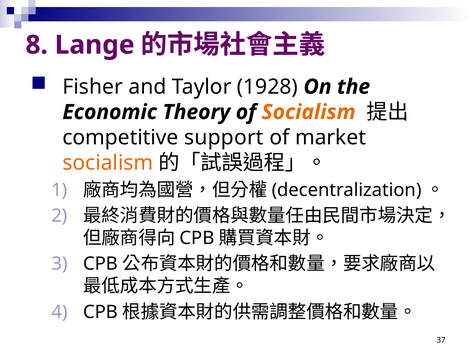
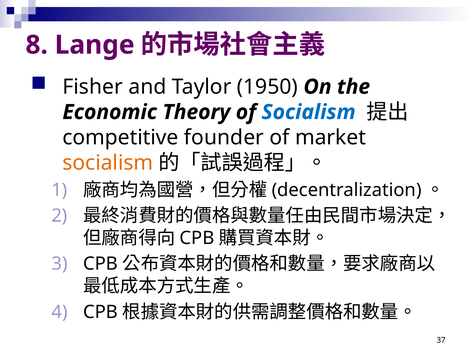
1928: 1928 -> 1950
Socialism at (309, 112) colour: orange -> blue
support: support -> founder
